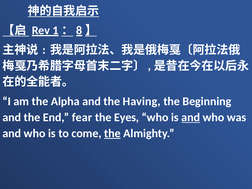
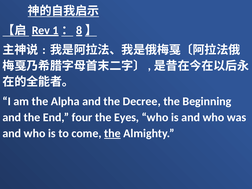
Having: Having -> Decree
fear: fear -> four
and at (191, 117) underline: present -> none
